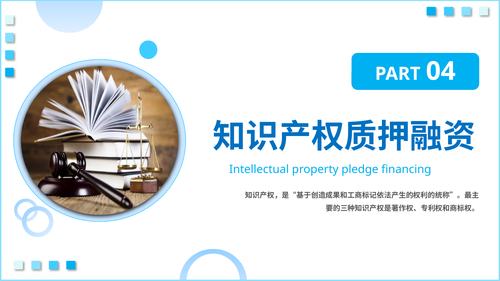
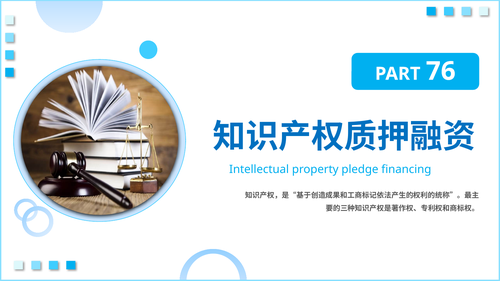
04: 04 -> 76
